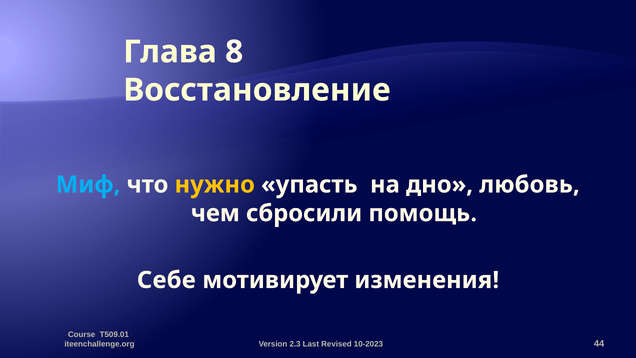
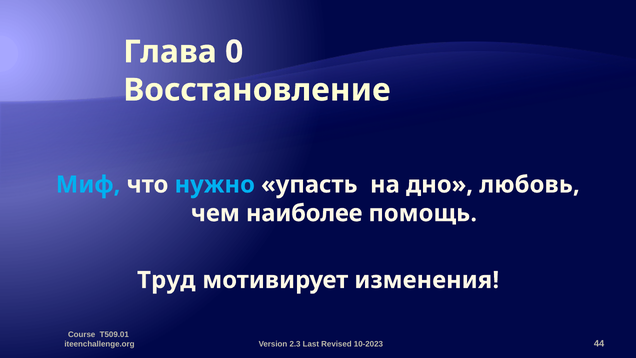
8: 8 -> 0
нужно colour: yellow -> light blue
сбросили: сбросили -> наиболее
Себе: Себе -> Труд
